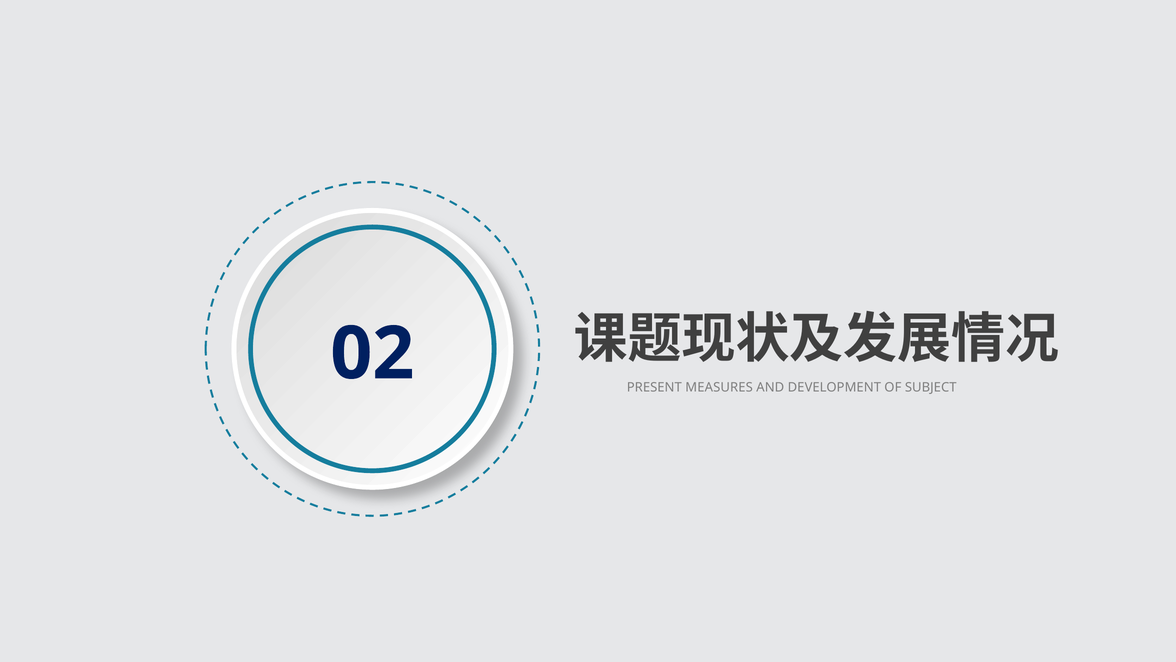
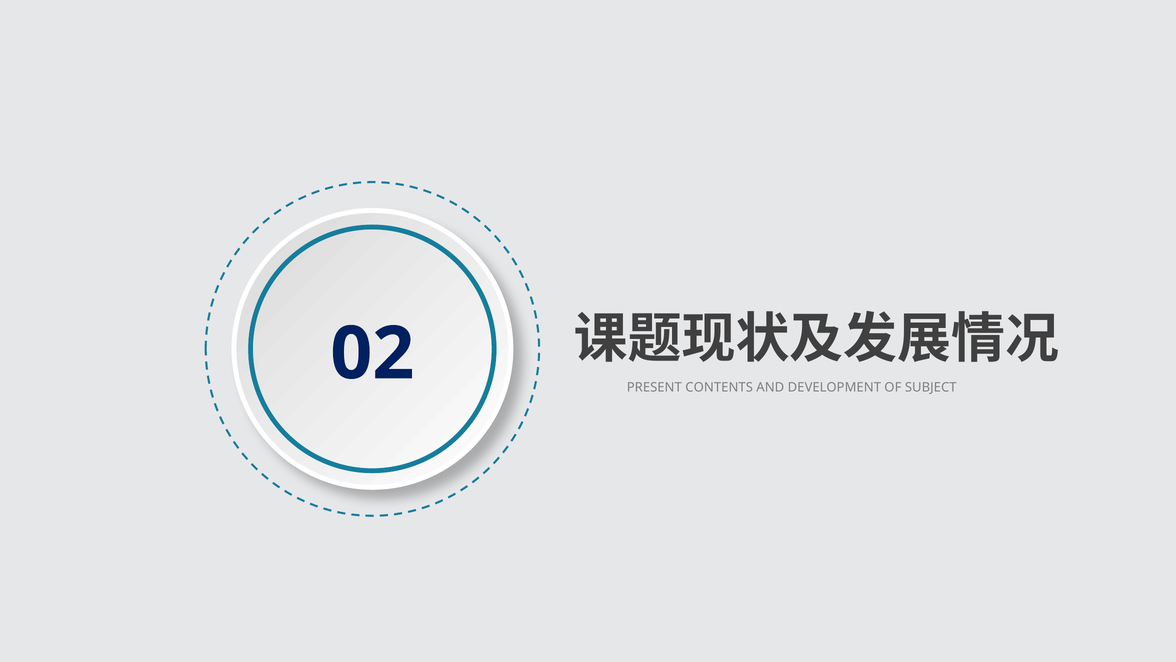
MEASURES: MEASURES -> CONTENTS
